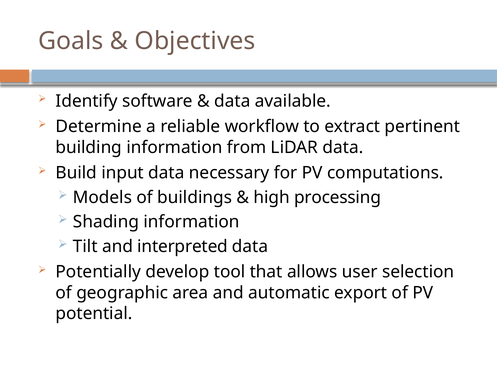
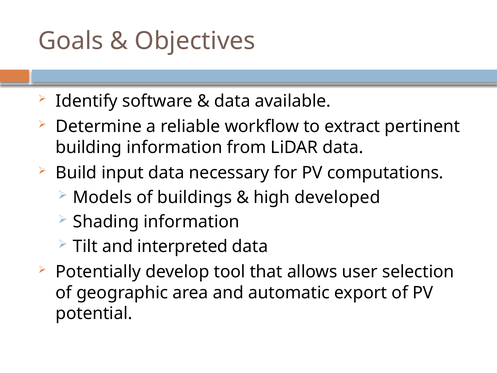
processing: processing -> developed
